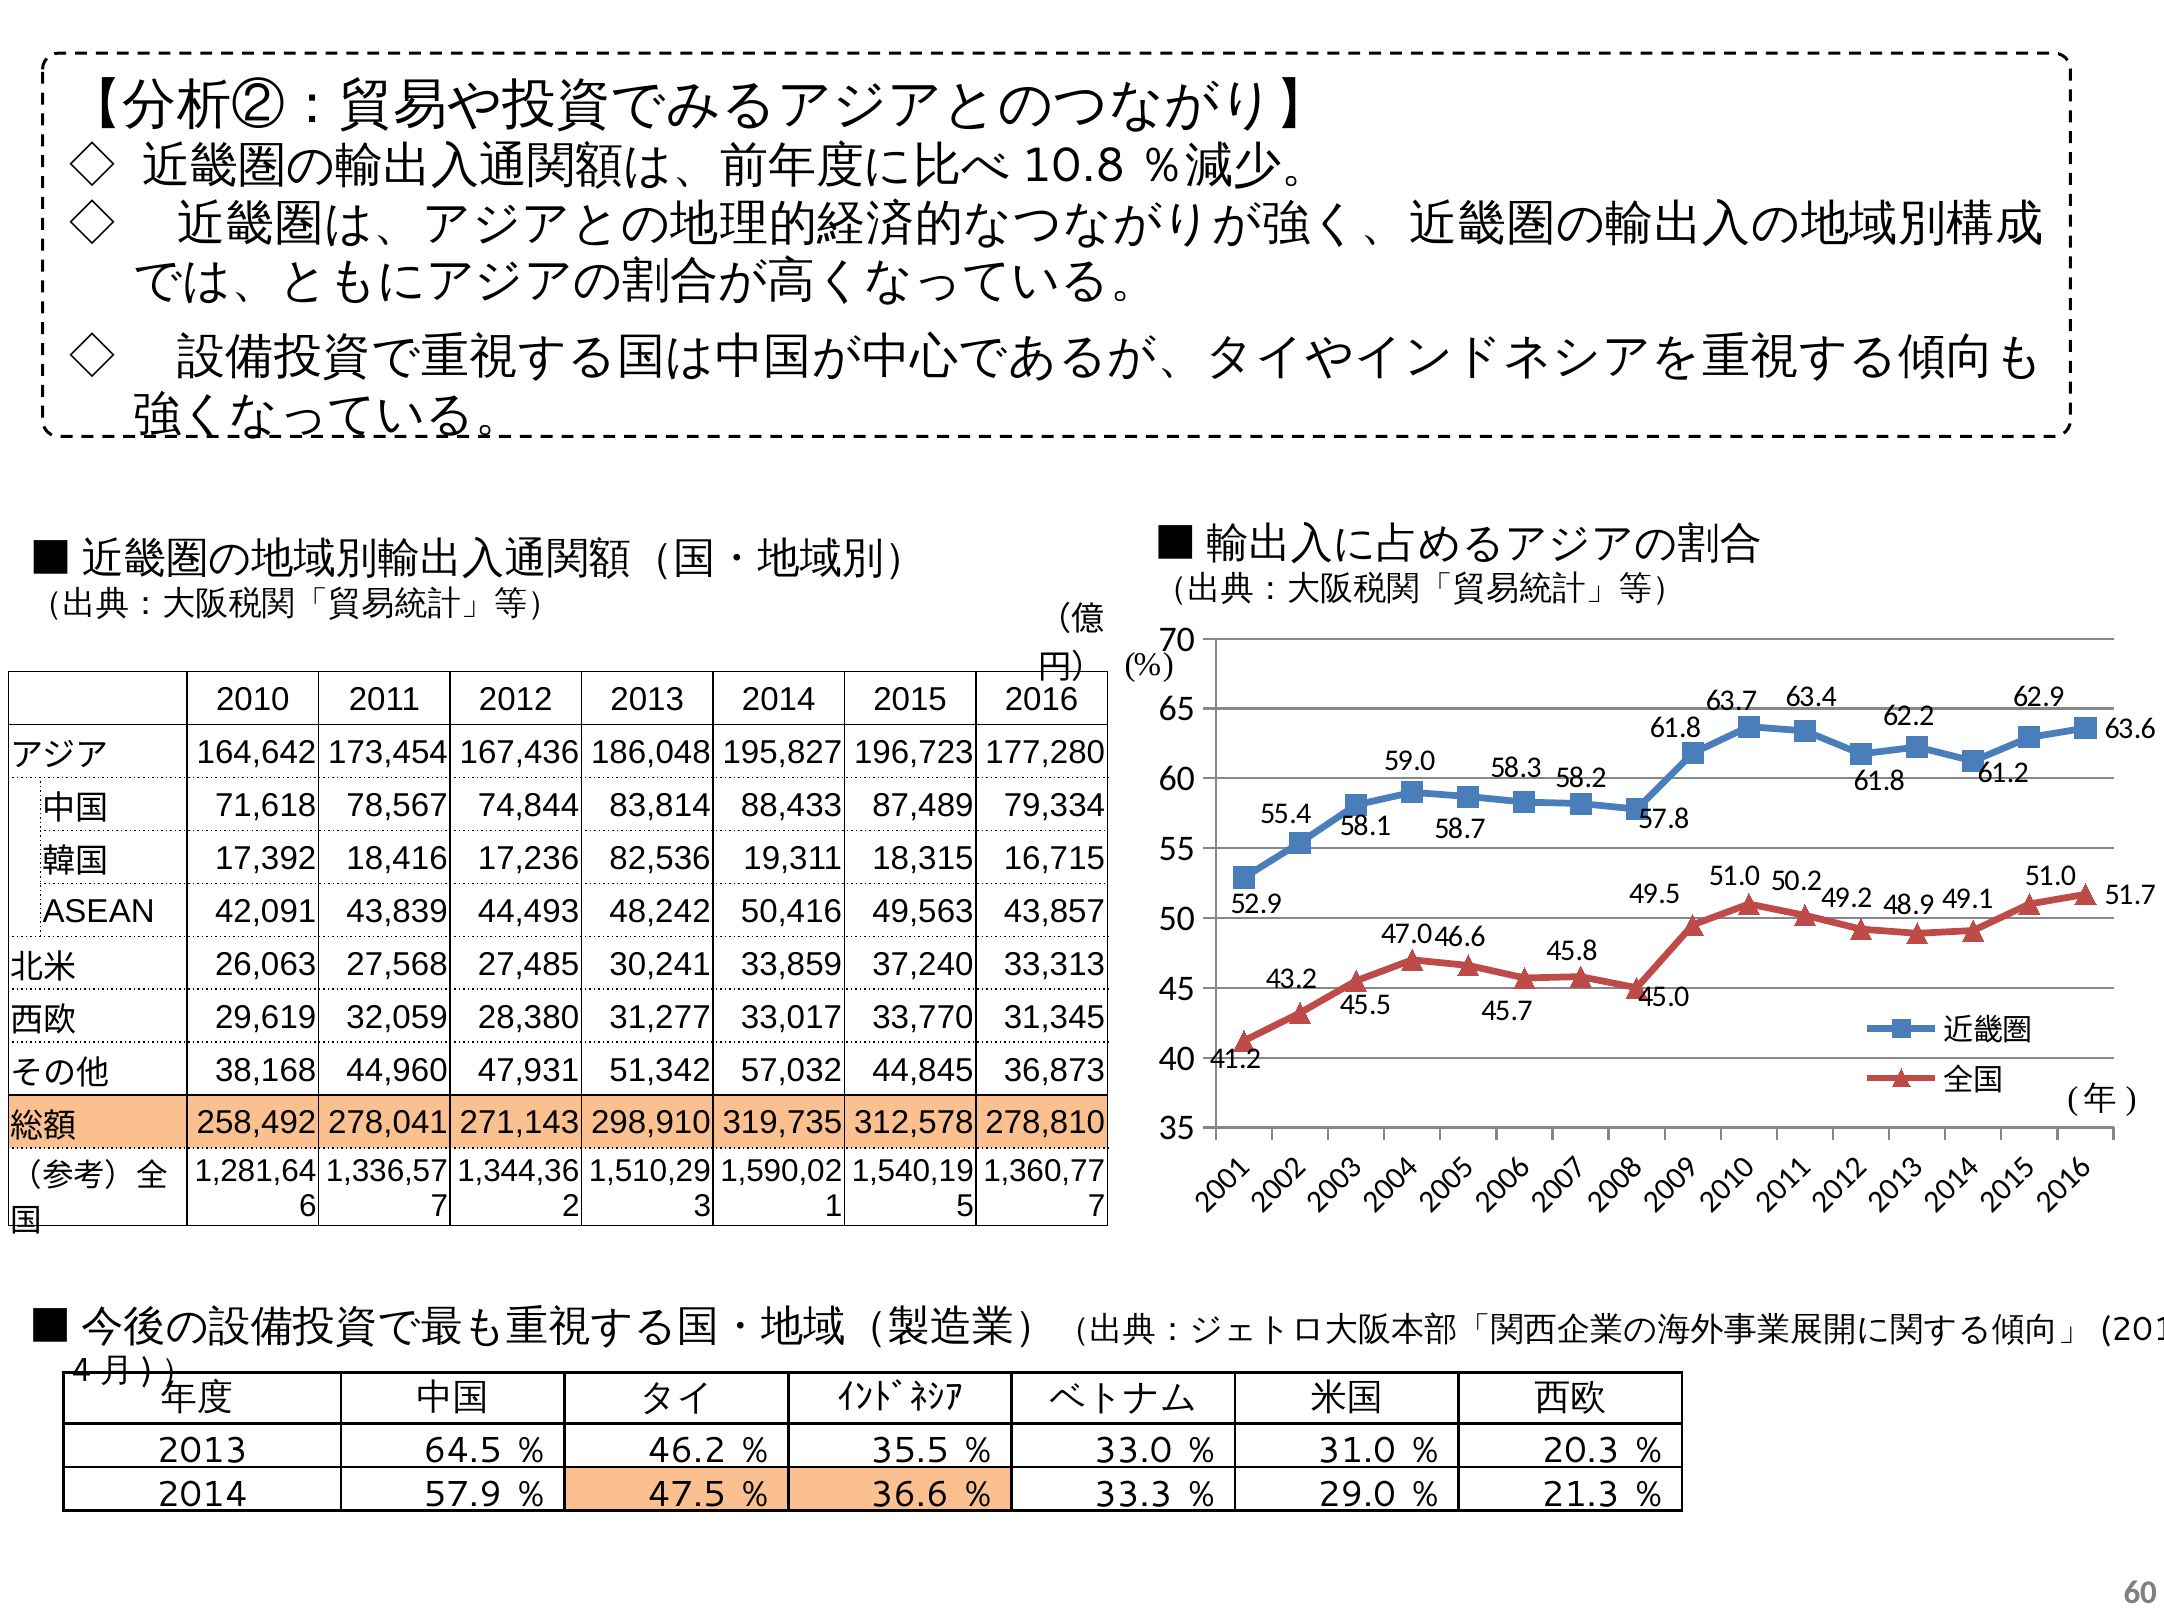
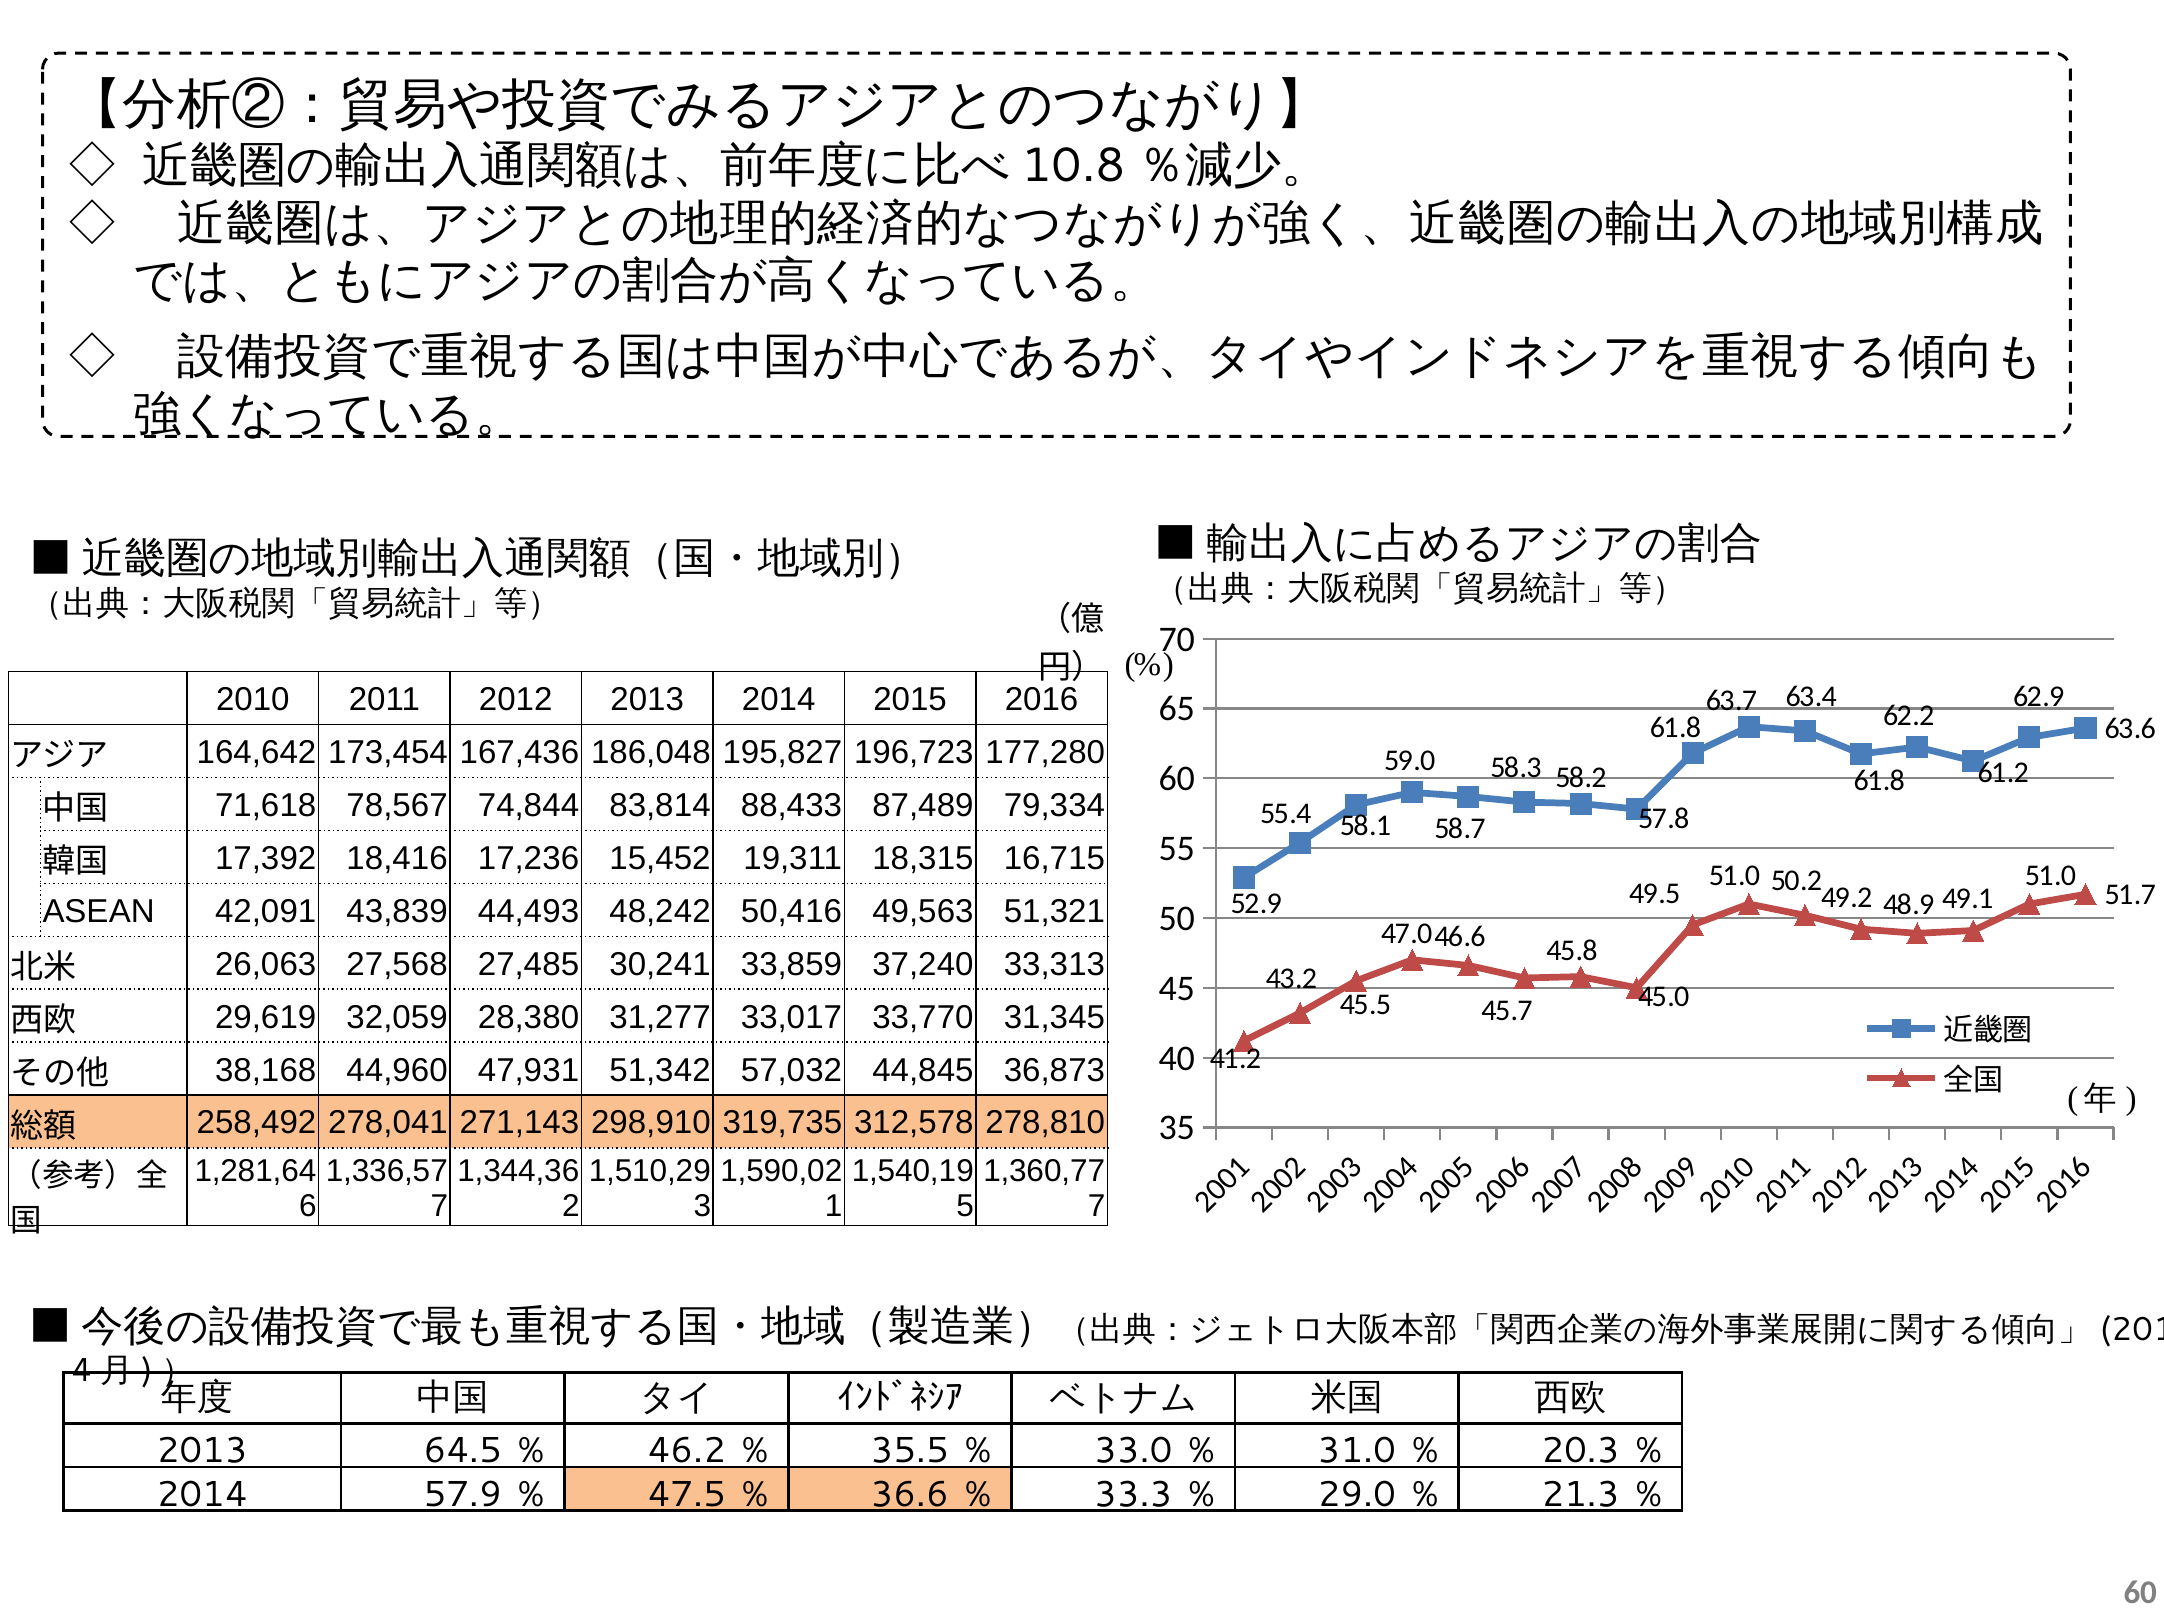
82,536: 82,536 -> 15,452
43,857: 43,857 -> 51,321
